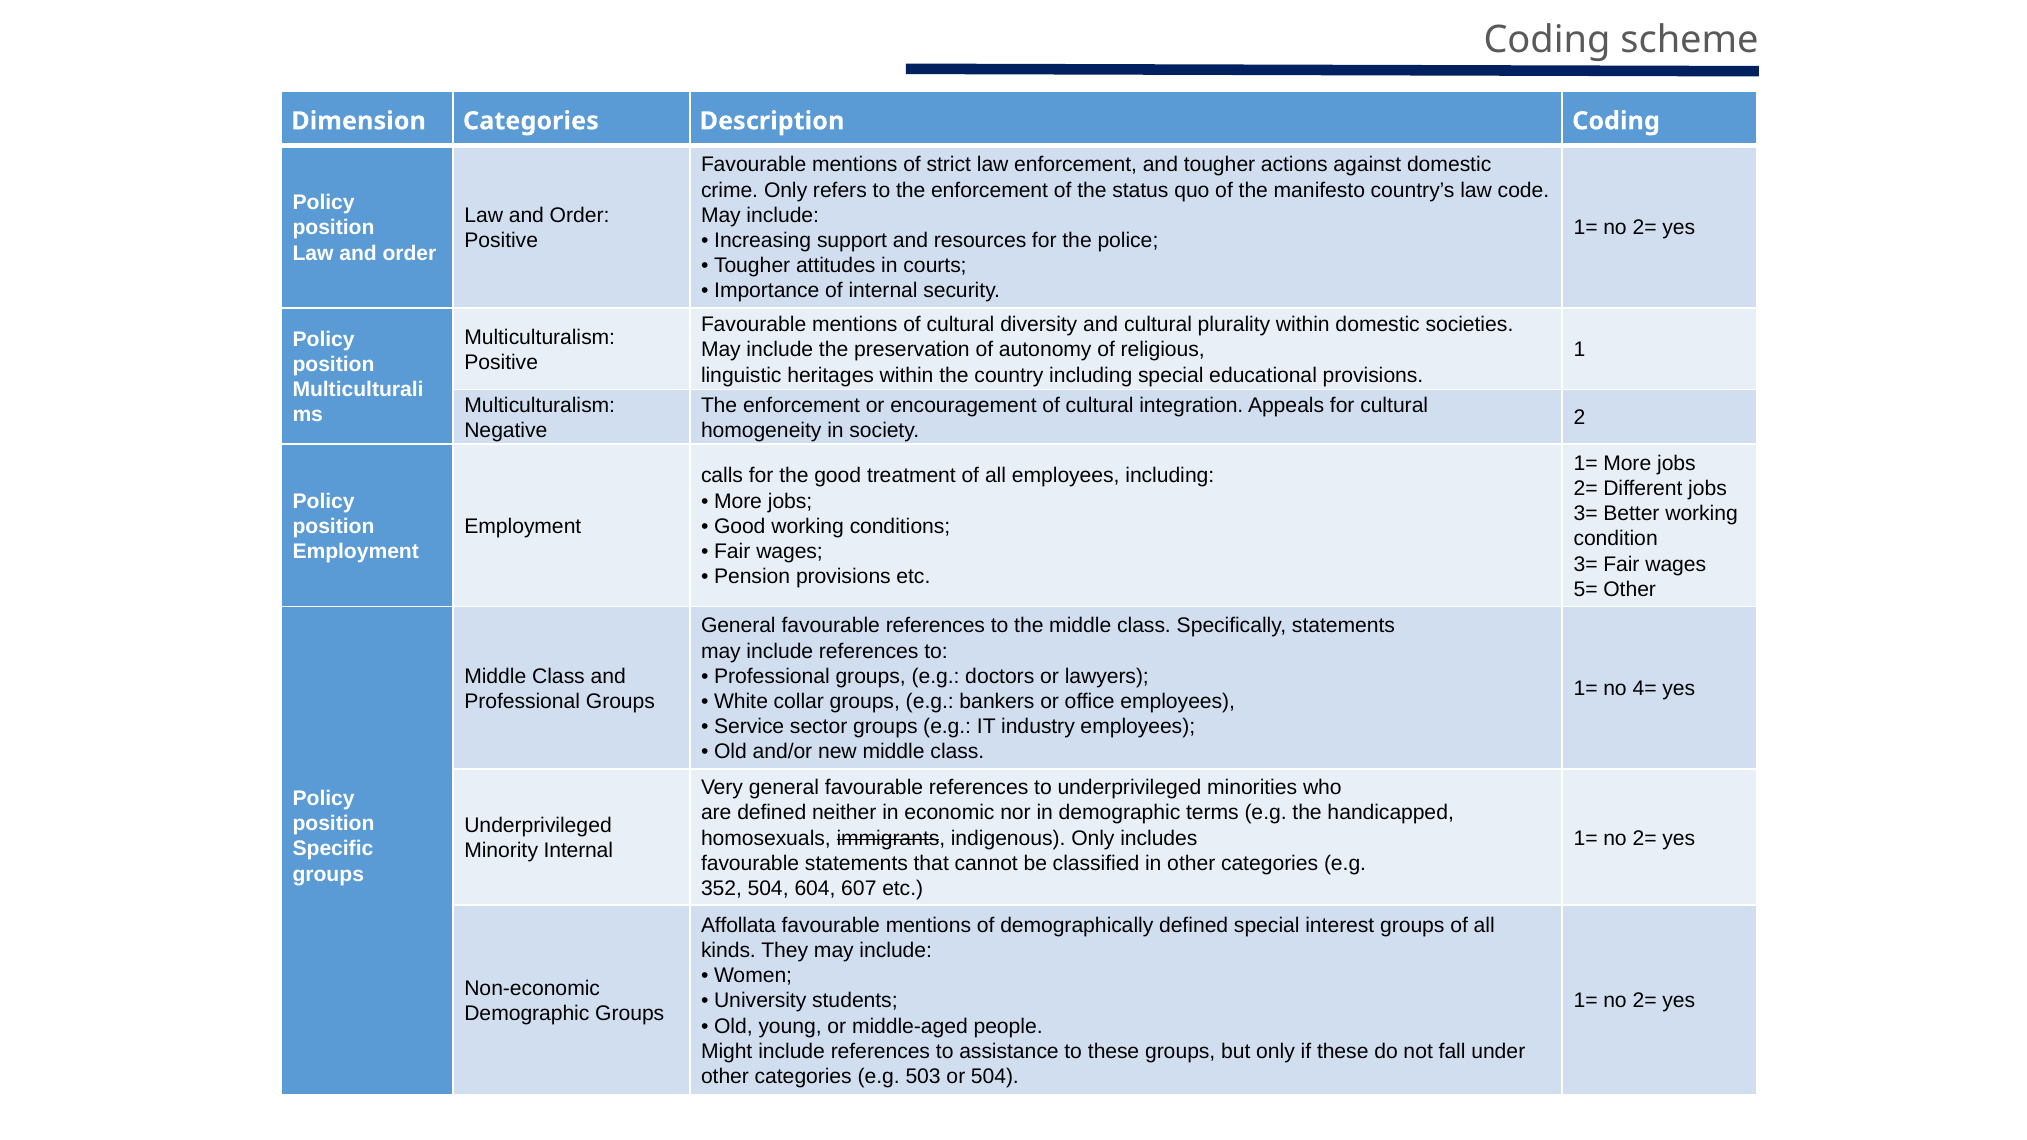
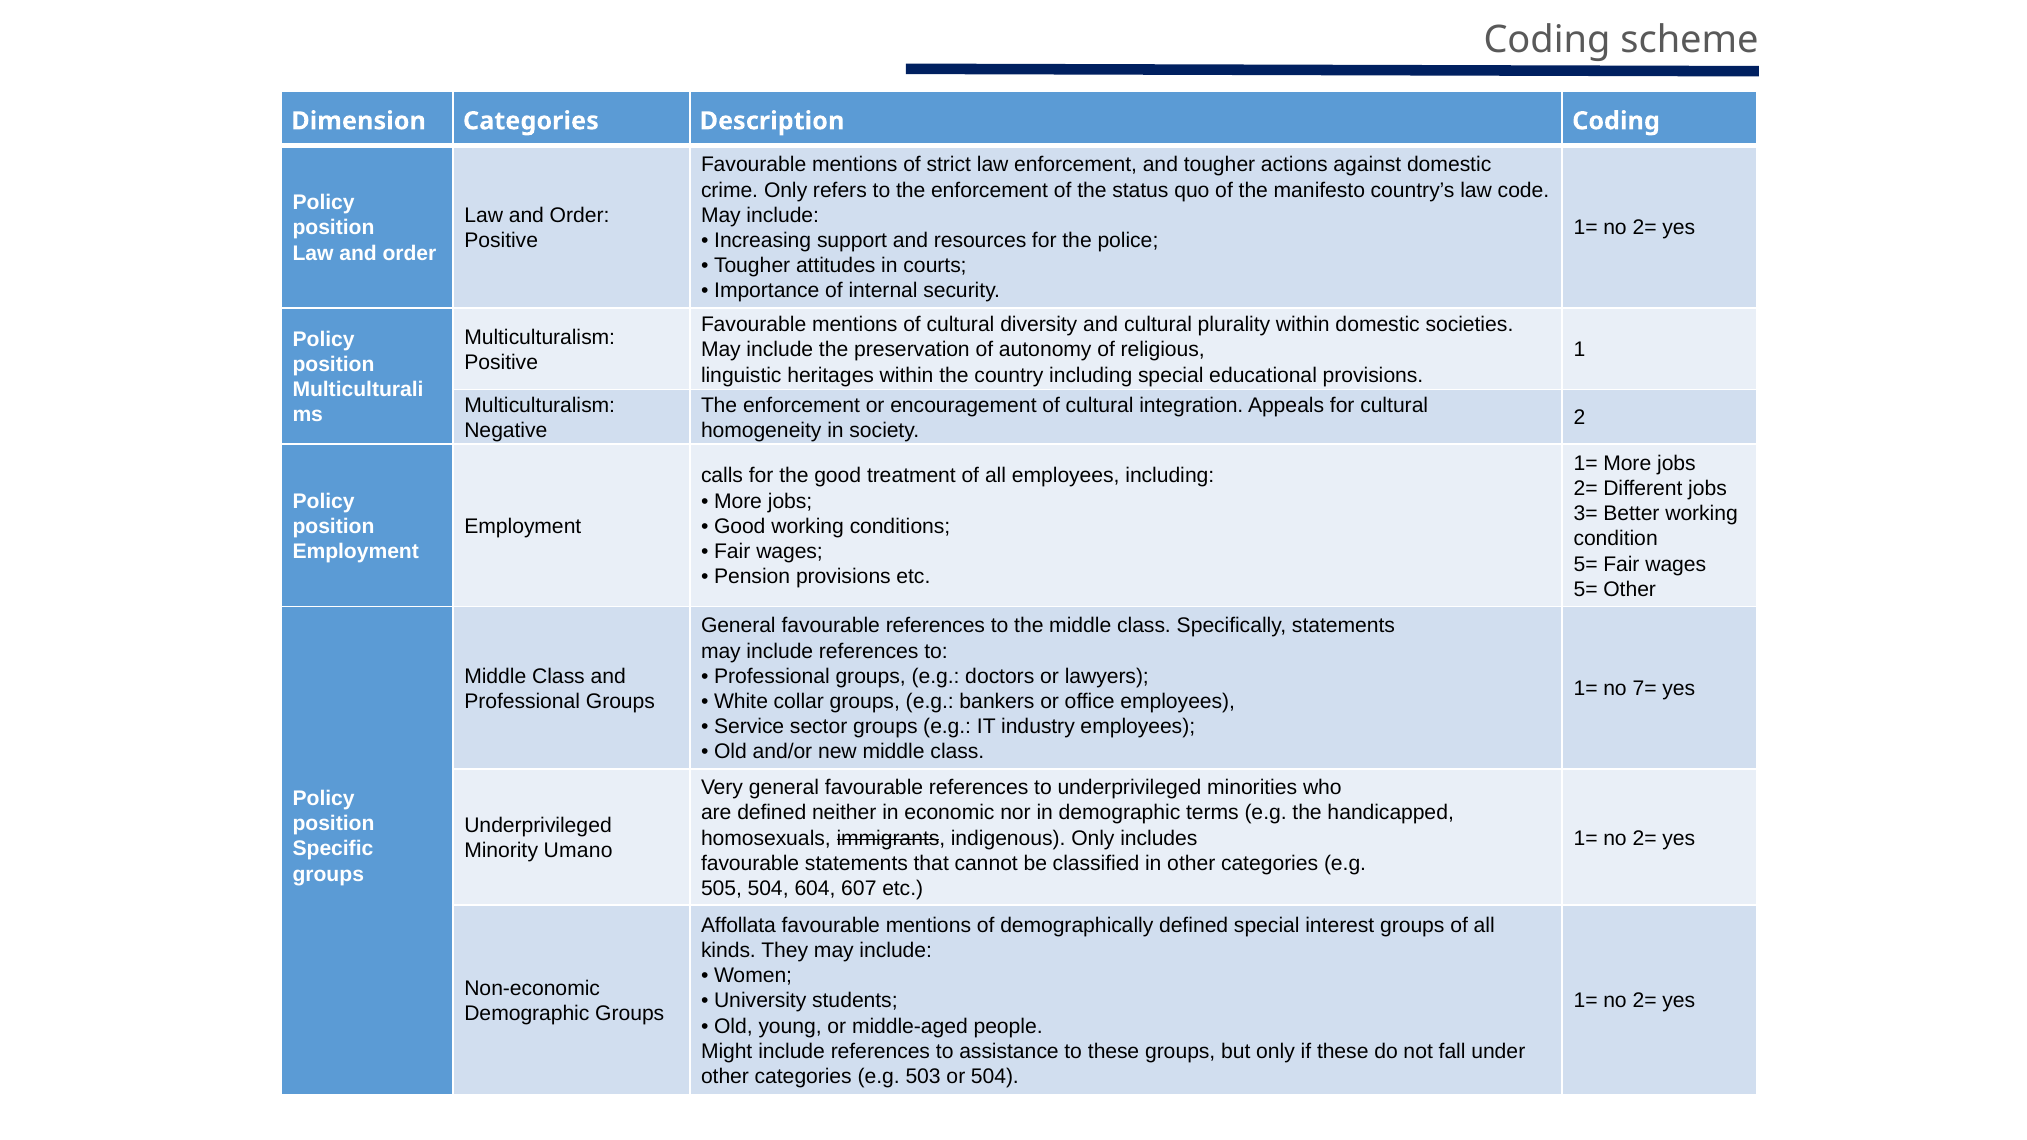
3= at (1586, 564): 3= -> 5=
4=: 4= -> 7=
Minority Internal: Internal -> Umano
352: 352 -> 505
